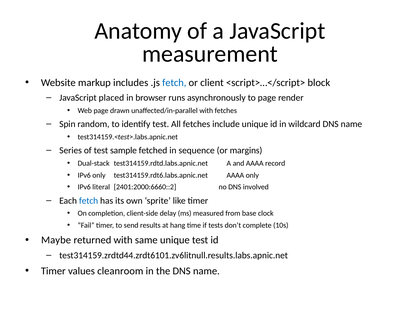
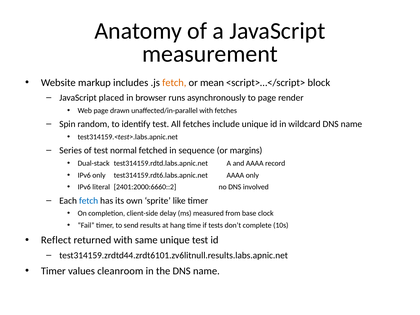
fetch at (174, 83) colour: blue -> orange
client: client -> mean
sample: sample -> normal
Maybe: Maybe -> Reflect
